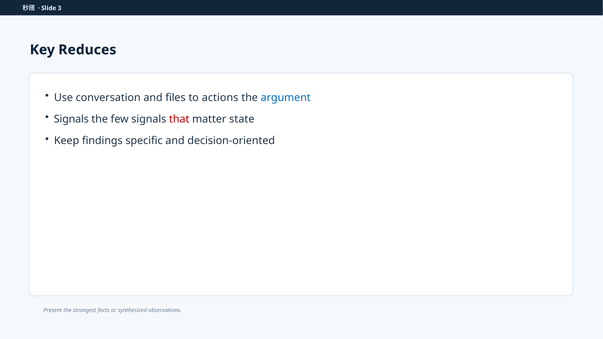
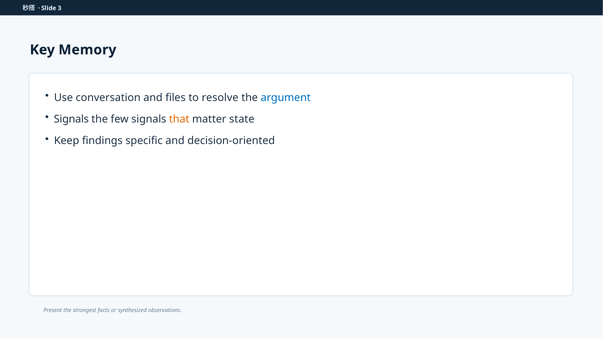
Reduces: Reduces -> Memory
actions: actions -> resolve
that colour: red -> orange
